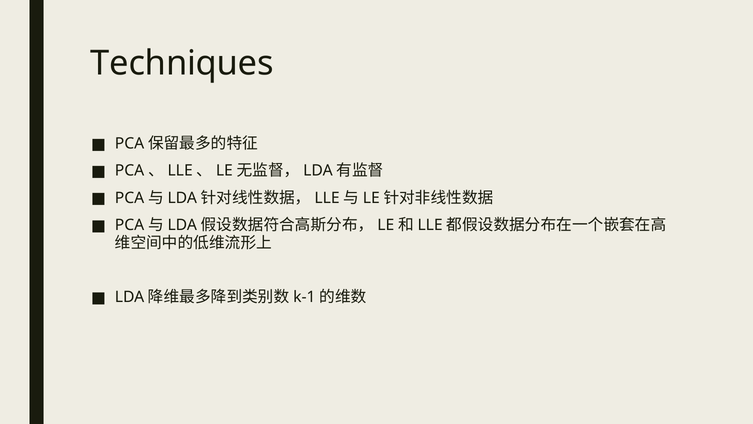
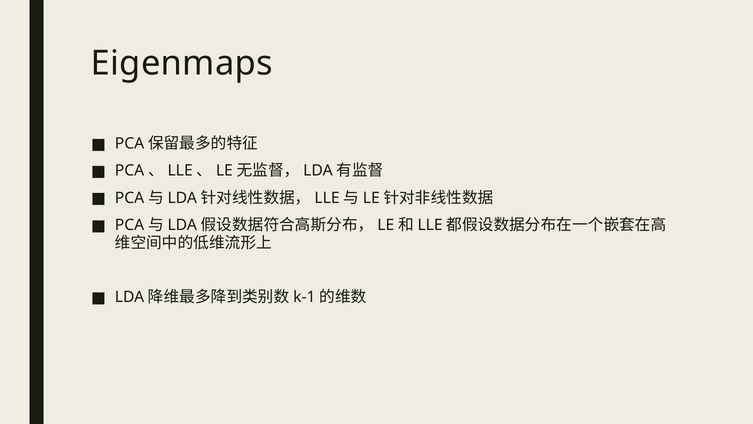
Techniques: Techniques -> Eigenmaps
